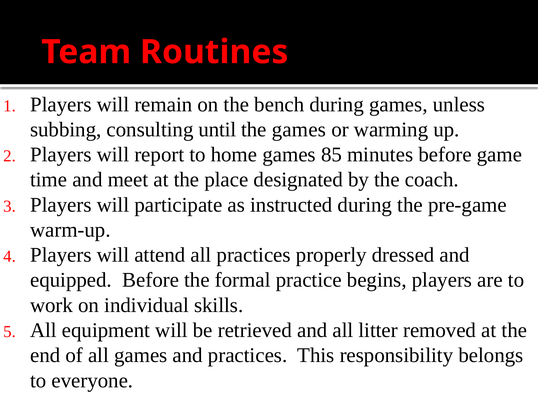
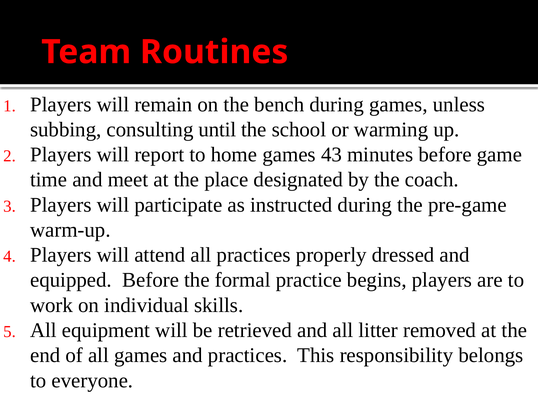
the games: games -> school
85: 85 -> 43
